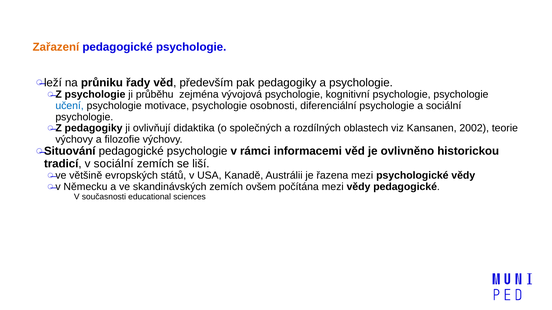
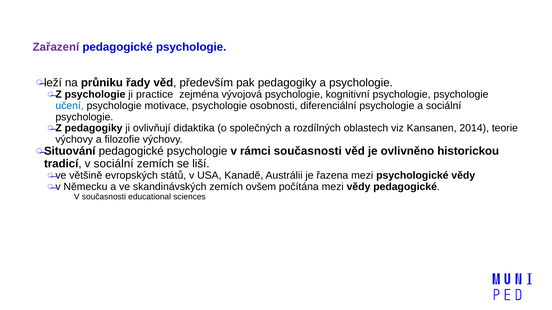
Zařazení colour: orange -> purple
průběhu: průběhu -> practice
2002: 2002 -> 2014
rámci informacemi: informacemi -> současnosti
